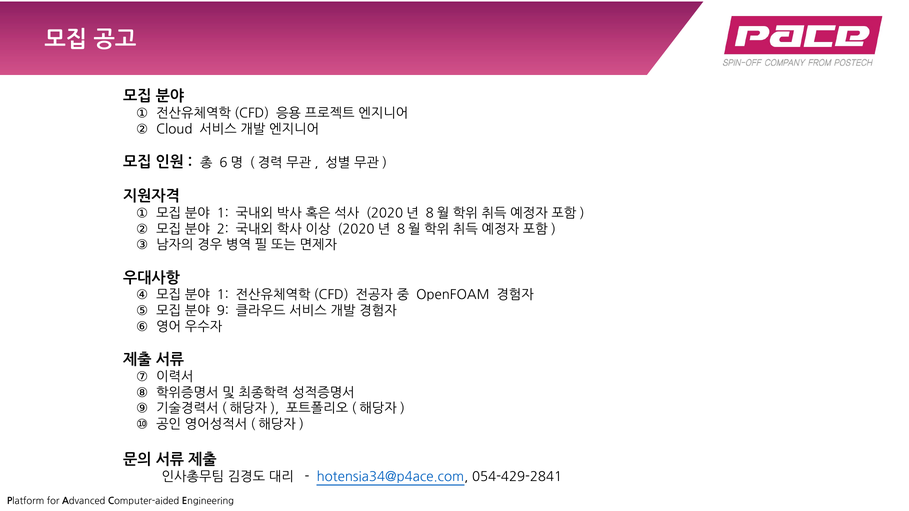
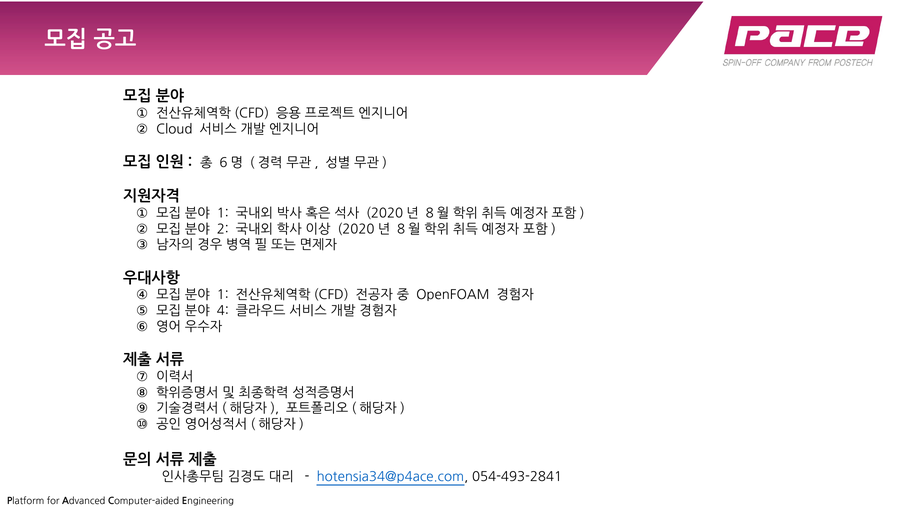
9: 9 -> 4
054-429-2841: 054-429-2841 -> 054-493-2841
